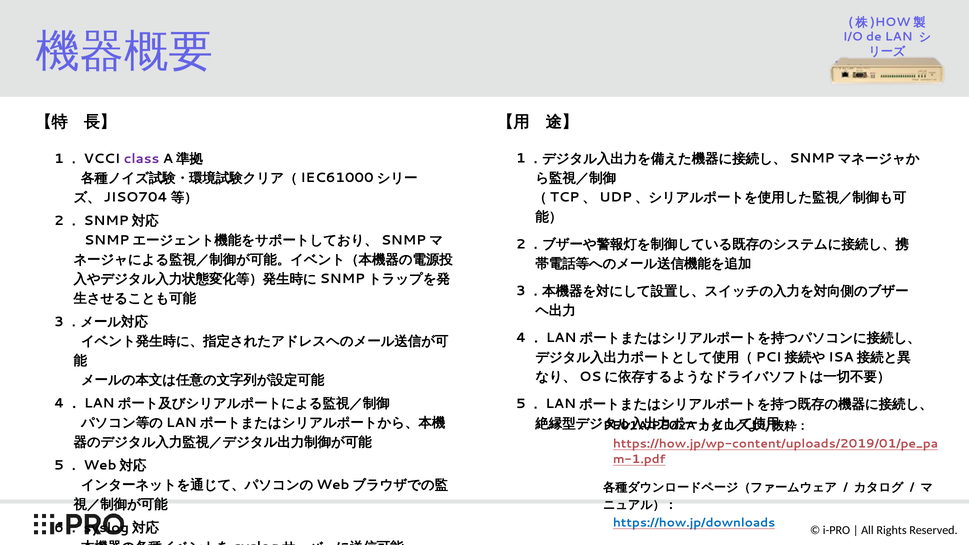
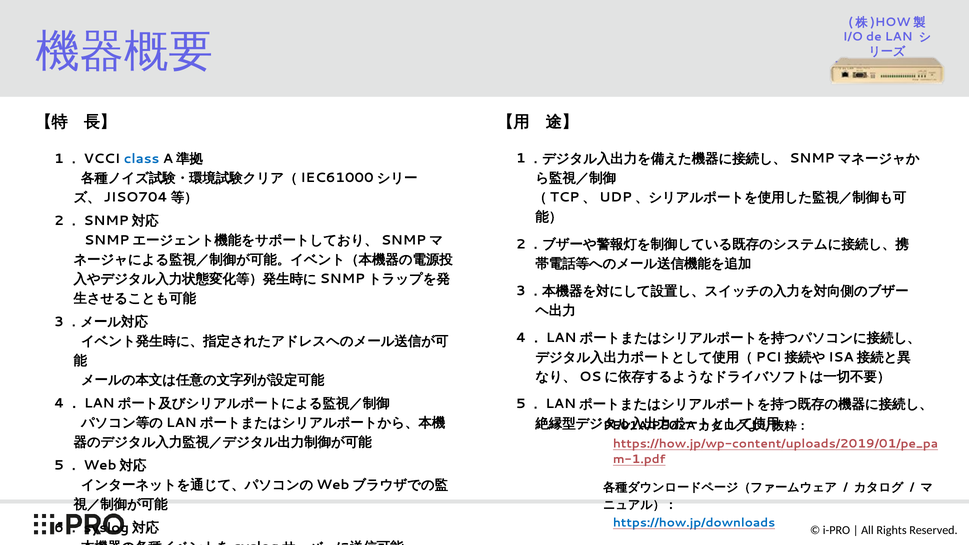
class colour: purple -> blue
